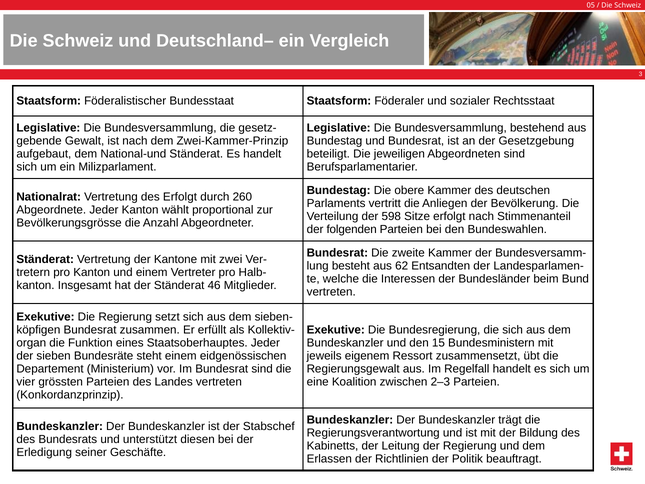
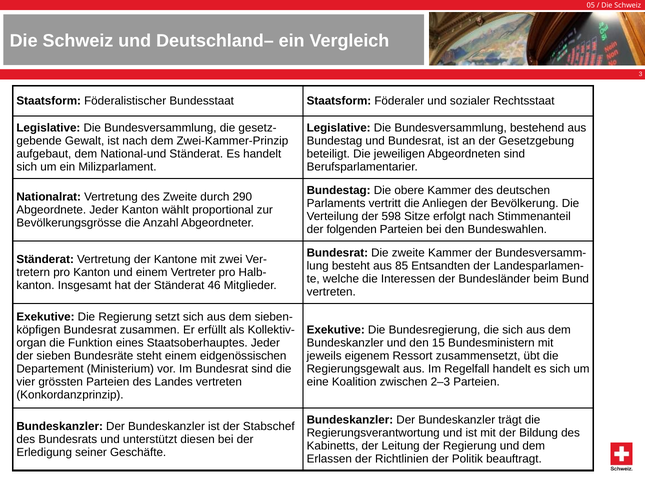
des Erfolgt: Erfolgt -> Zweite
260: 260 -> 290
62: 62 -> 85
